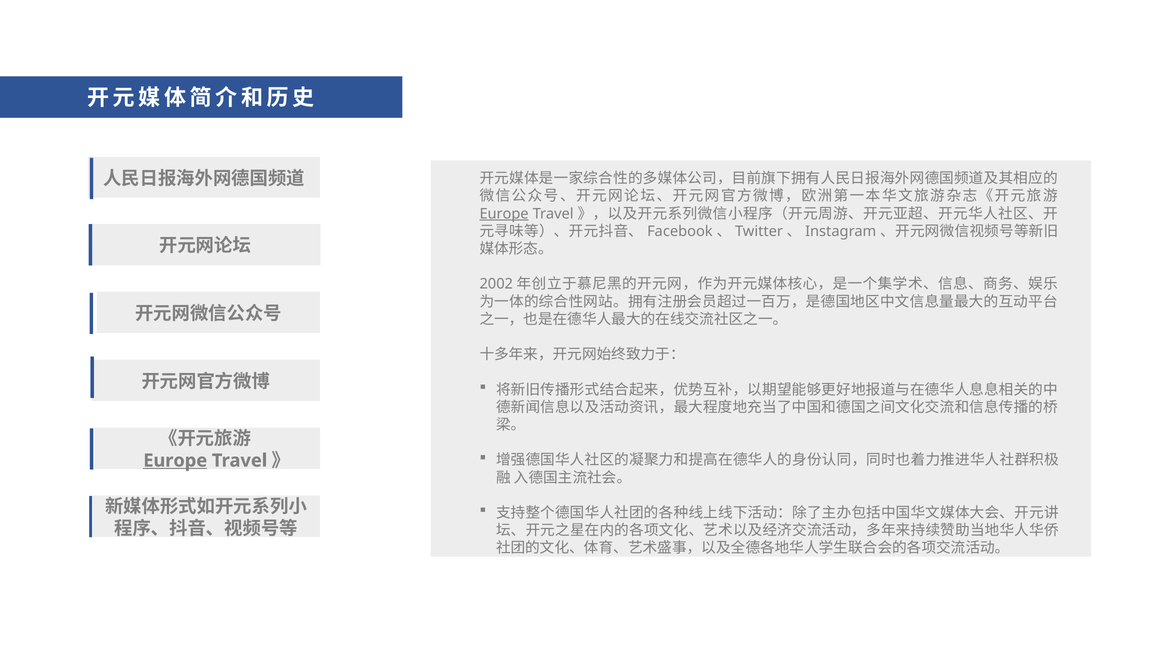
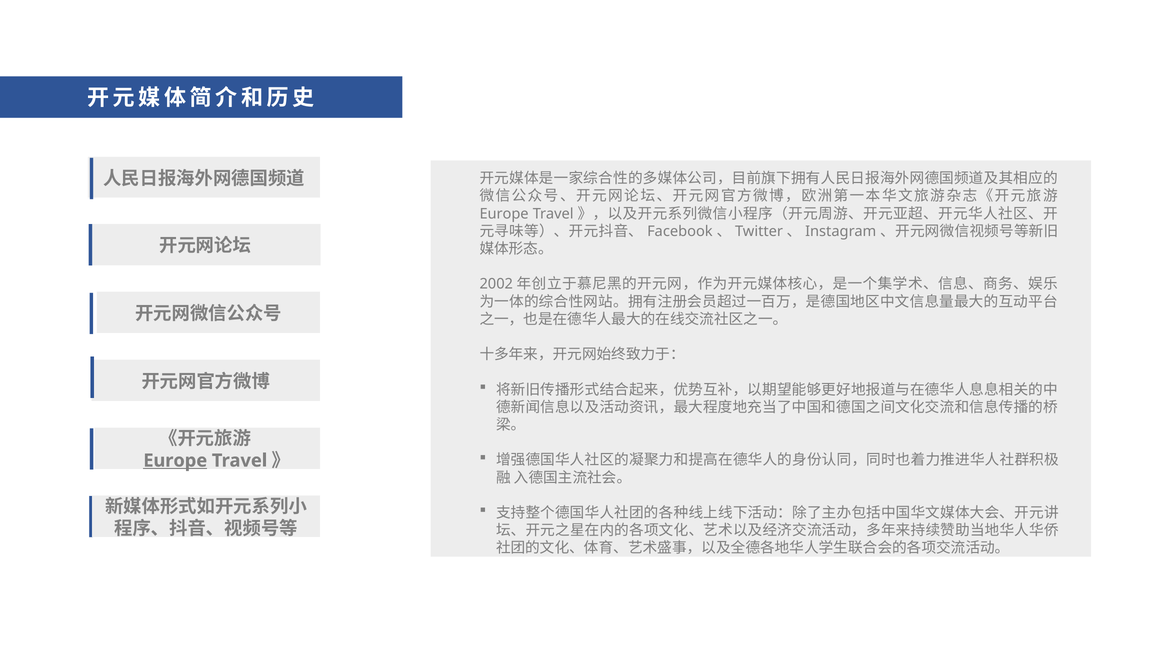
Europe at (504, 214) underline: present -> none
